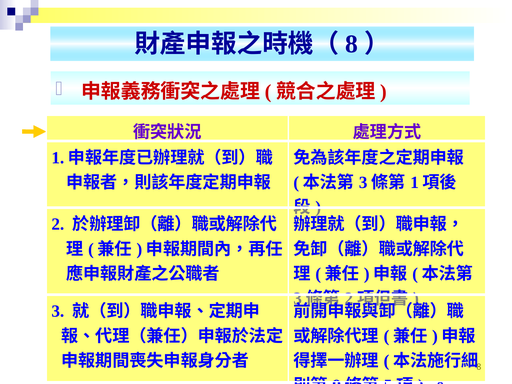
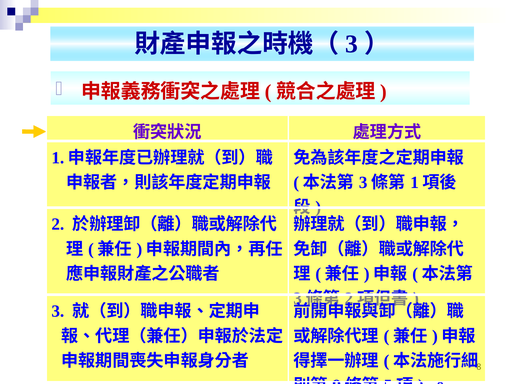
8 at (352, 44): 8 -> 3
